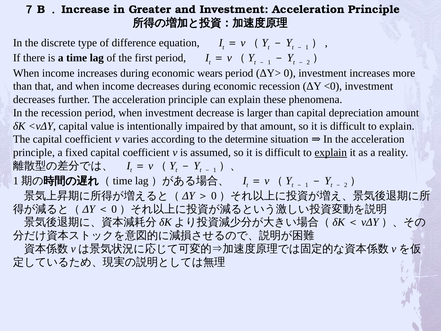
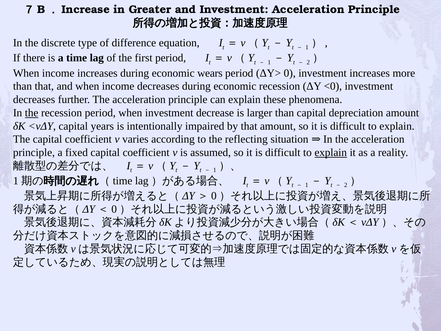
the at (32, 113) underline: none -> present
value: value -> years
determine: determine -> reflecting
